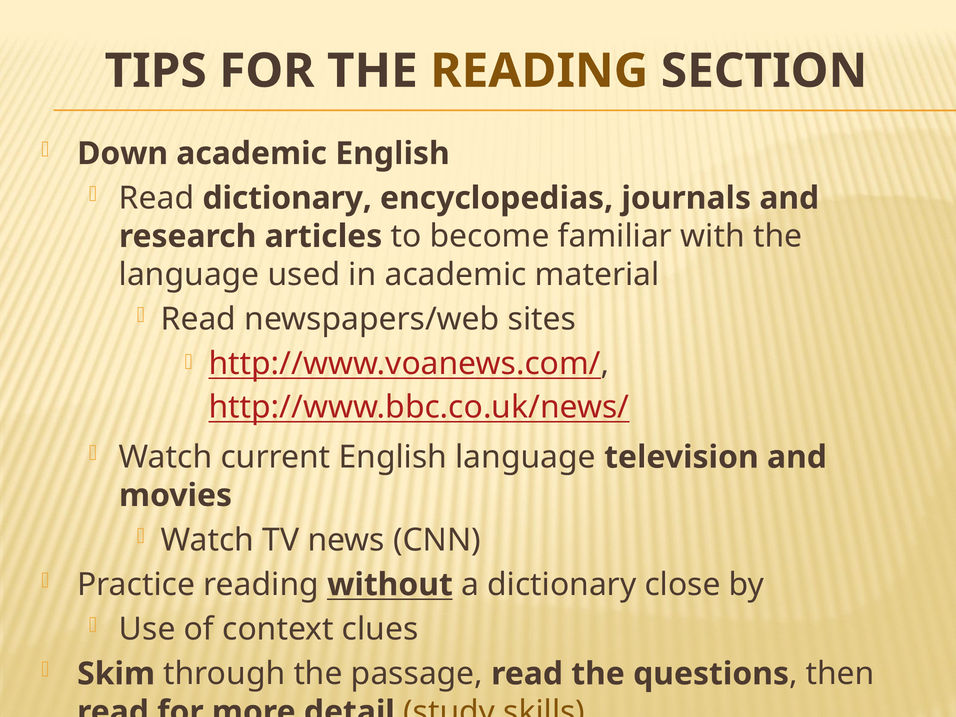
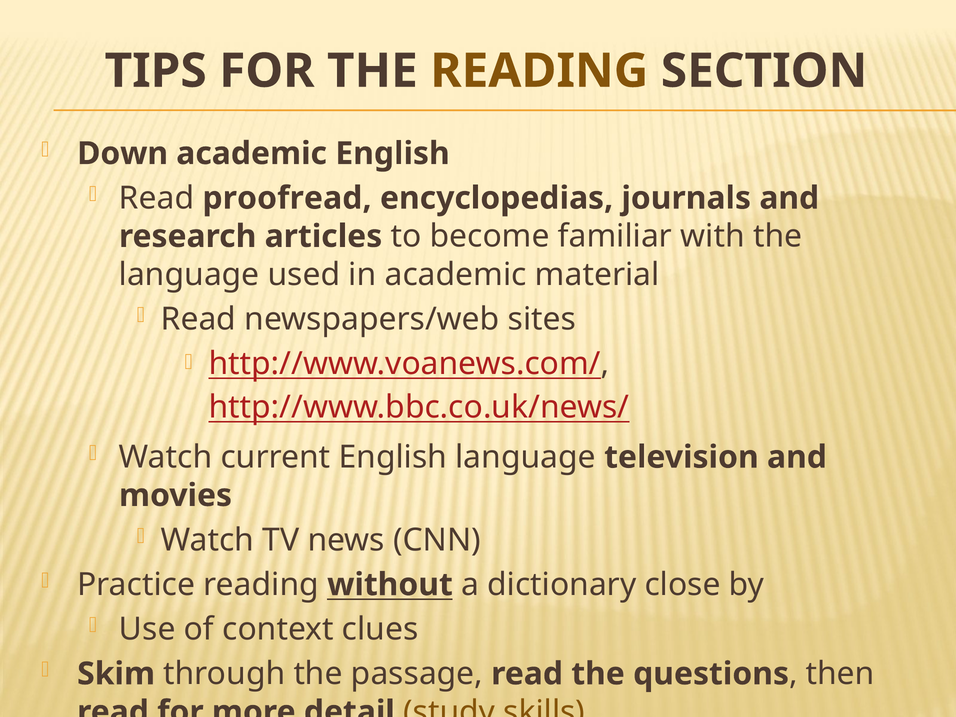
Read dictionary: dictionary -> proofread
